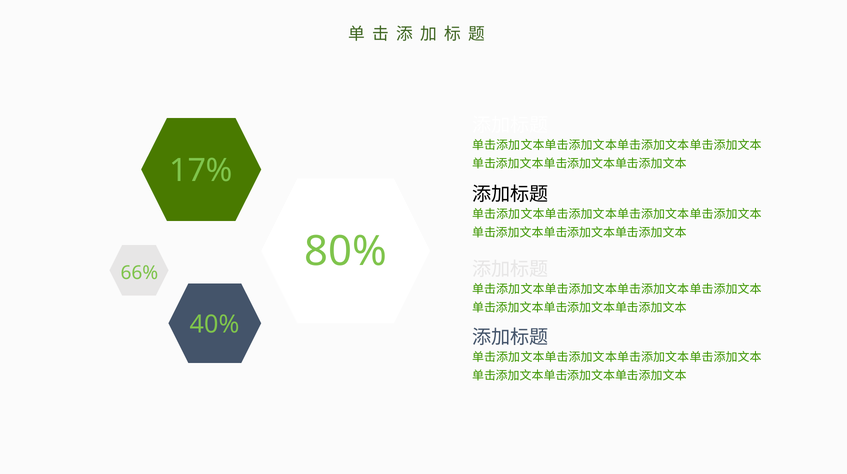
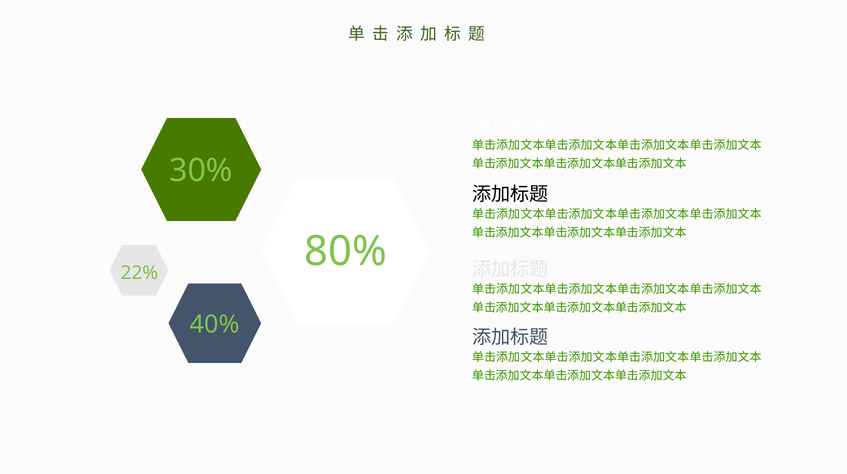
17%: 17% -> 30%
66%: 66% -> 22%
